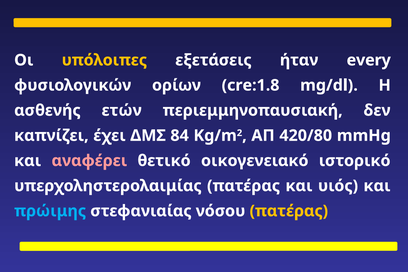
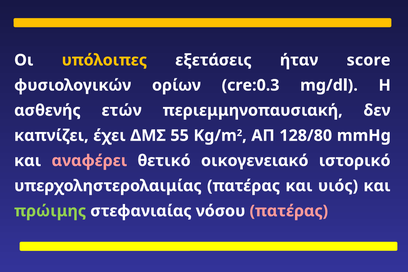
every: every -> score
cre:1.8: cre:1.8 -> cre:0.3
84: 84 -> 55
420/80: 420/80 -> 128/80
πρώιμης colour: light blue -> light green
πατέρας at (289, 211) colour: yellow -> pink
